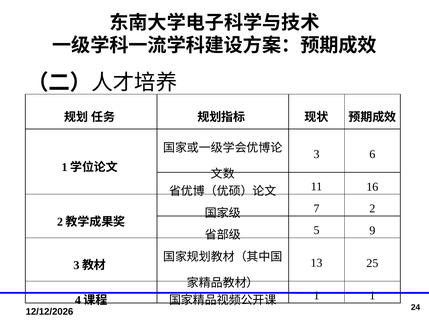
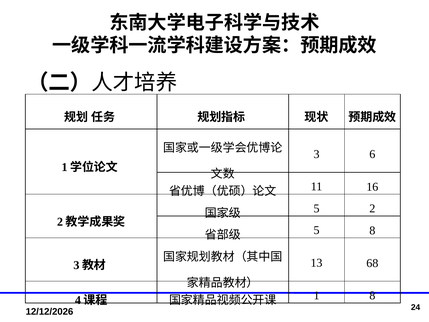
7 at (317, 208): 7 -> 5
5 9: 9 -> 8
25: 25 -> 68
1 1: 1 -> 8
